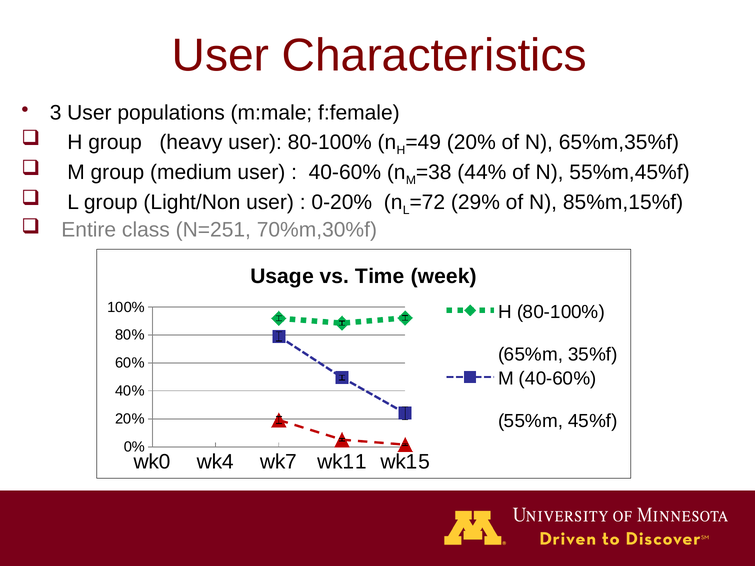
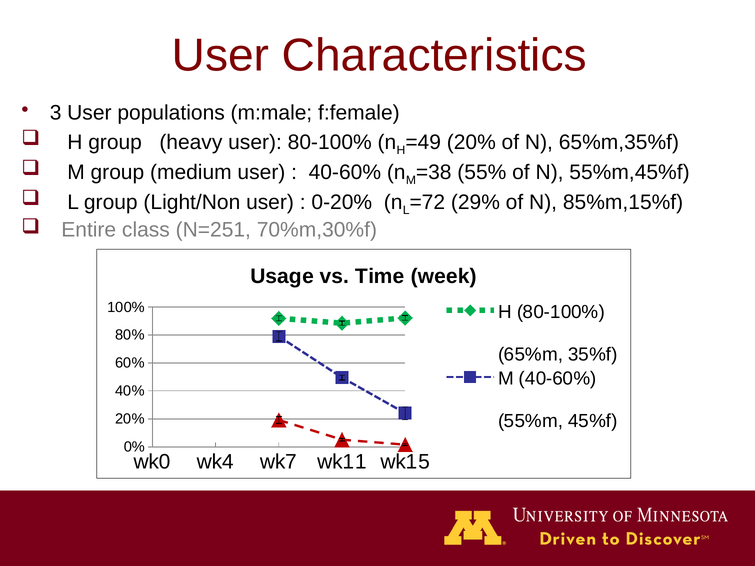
44%: 44% -> 55%
